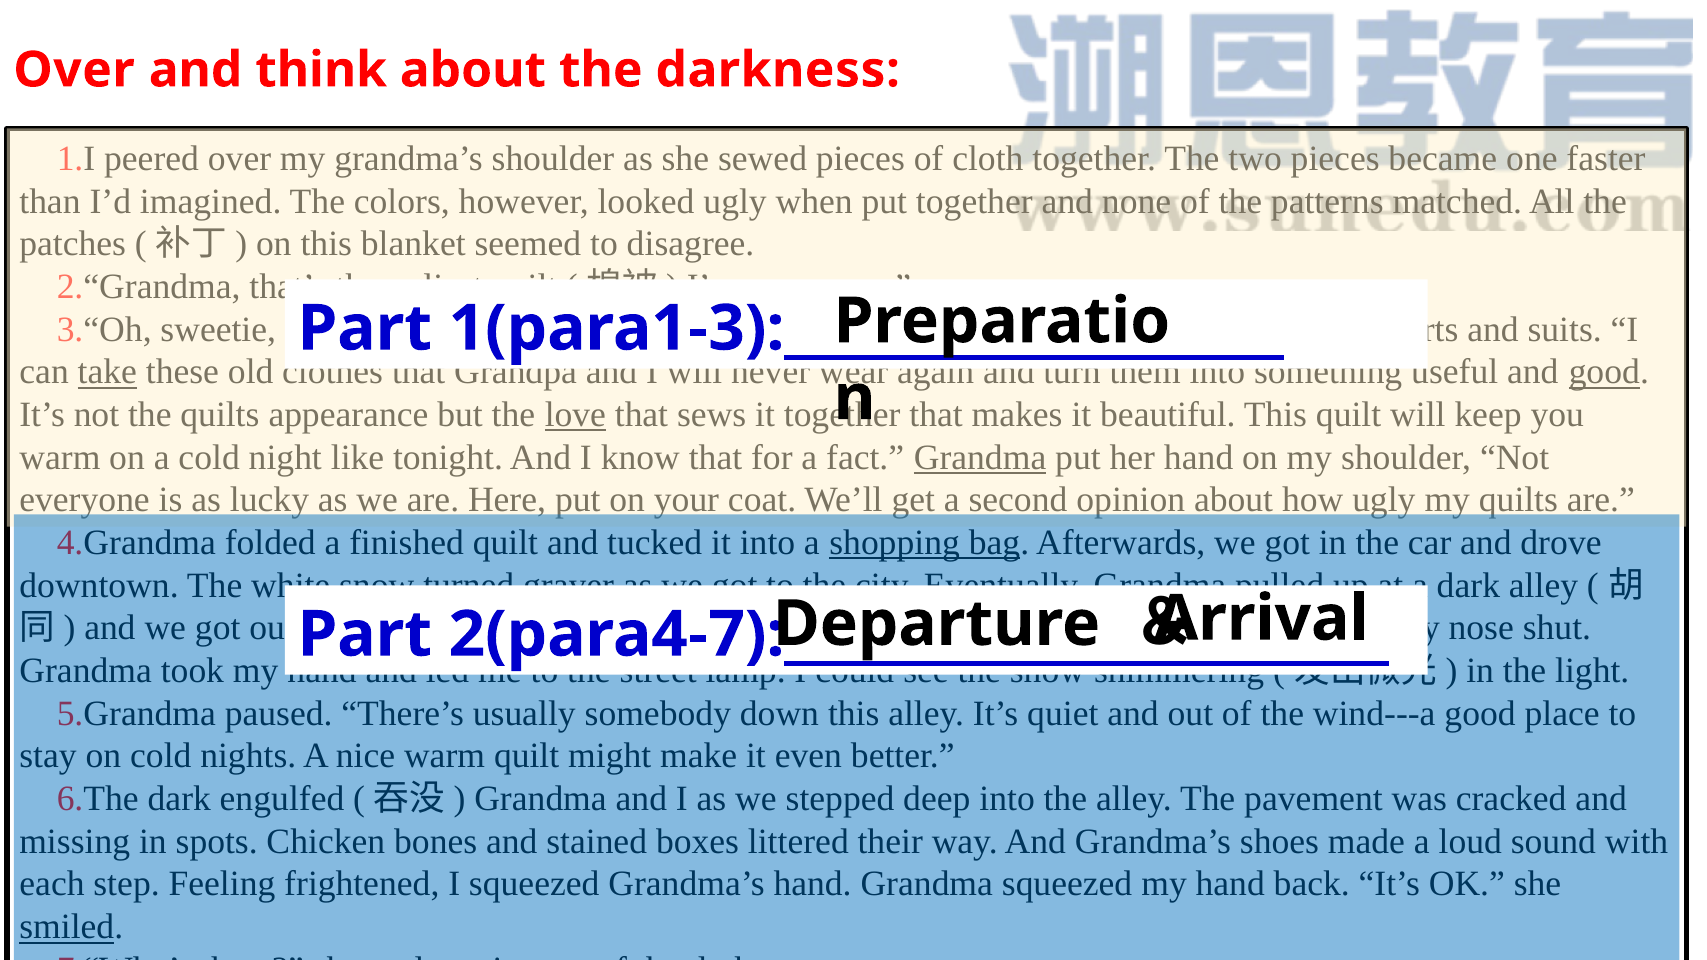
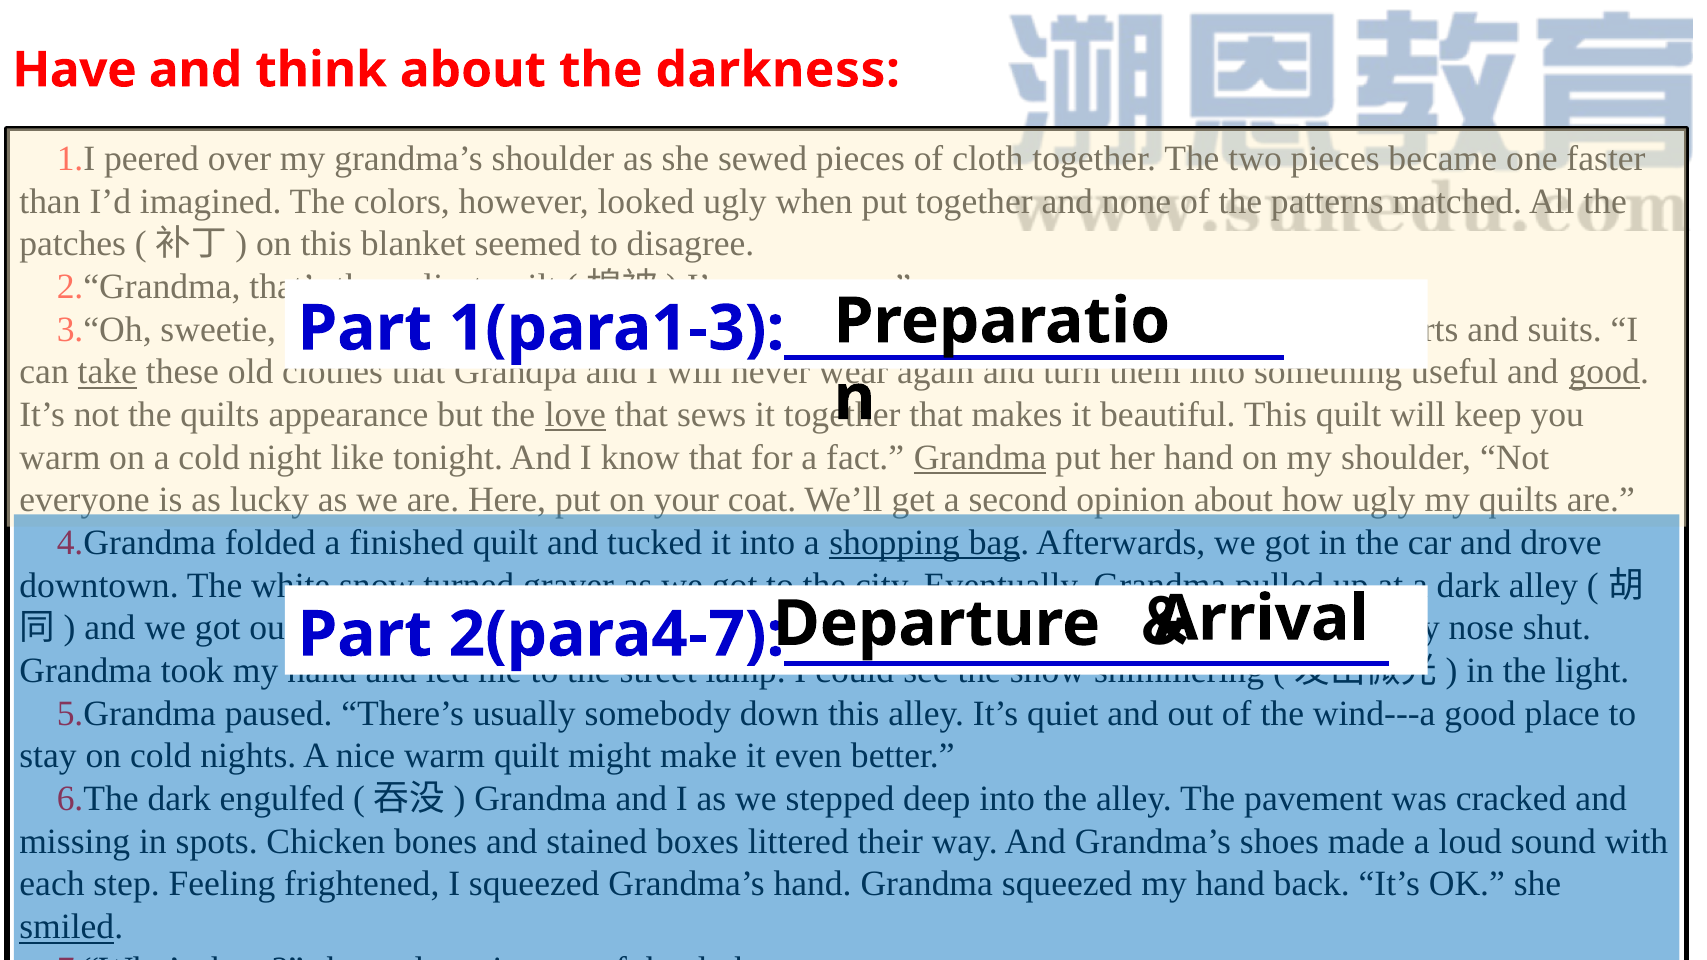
Over at (74, 70): Over -> Have
